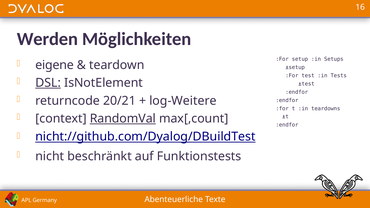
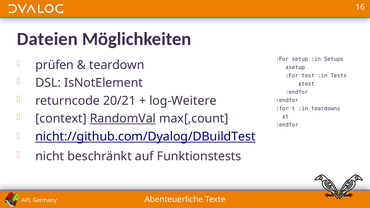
Werden: Werden -> Dateien
eigene: eigene -> prüfen
DSL underline: present -> none
